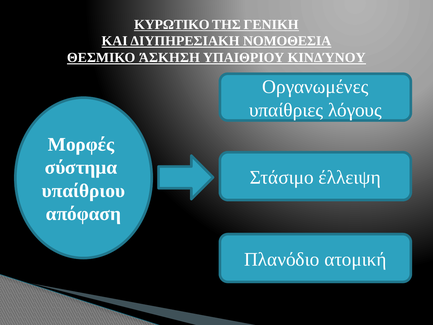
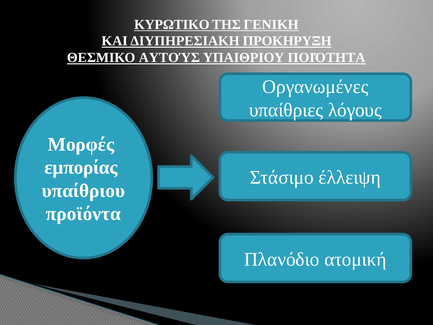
ΝΟΜΟΘΕΣΙΑ: ΝΟΜΟΘΕΣΙΑ -> ΠΡΟΚΗΡΥΞΗ
ΆΣΚΗΣΗ: ΆΣΚΗΣΗ -> ΑΥΤΟΎΣ
ΚΙΝΔΎΝΟΥ: ΚΙΝΔΎΝΟΥ -> ΠΟΙΌΤΗΤΑ
σύστημα: σύστημα -> εμπορίας
απόφαση: απόφαση -> προϊόντα
